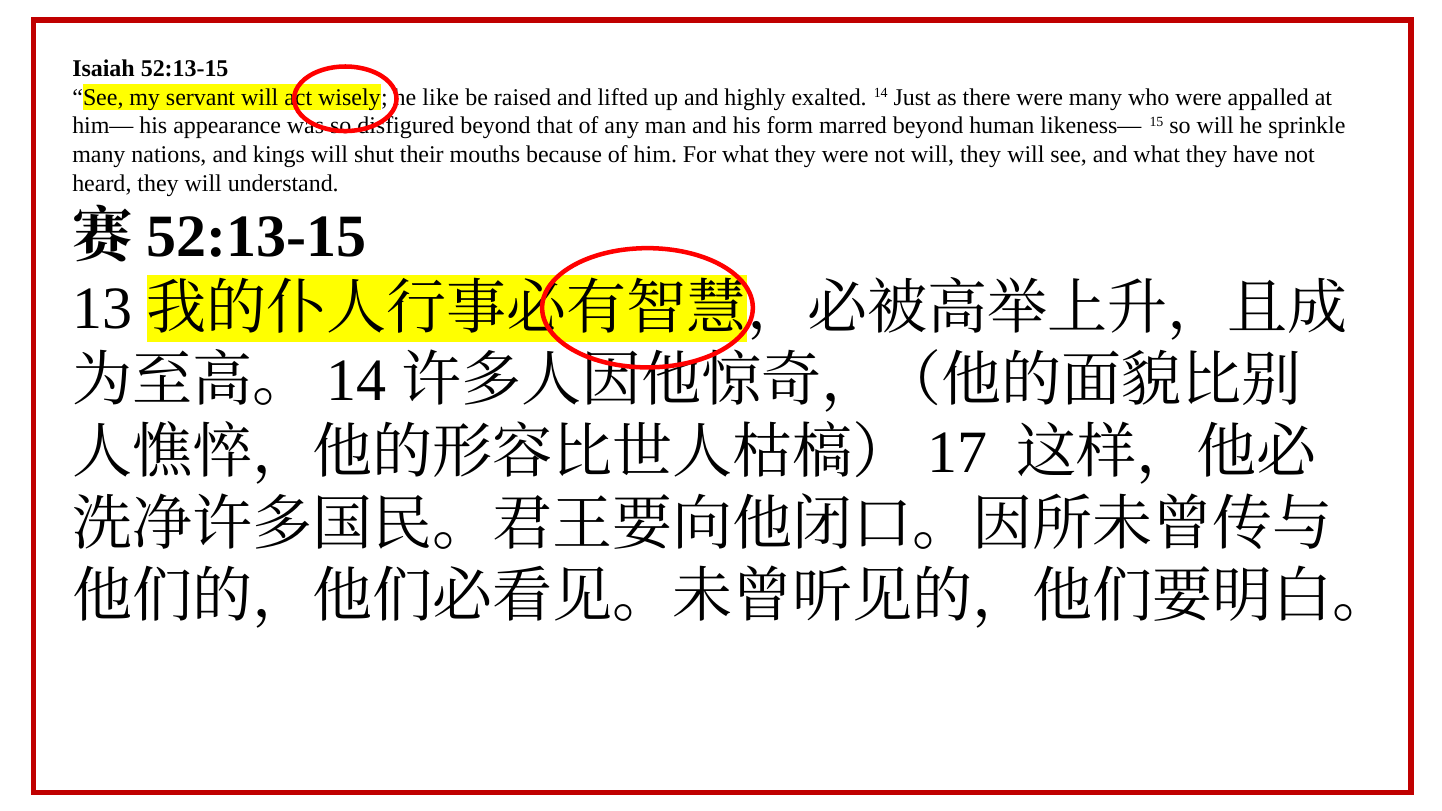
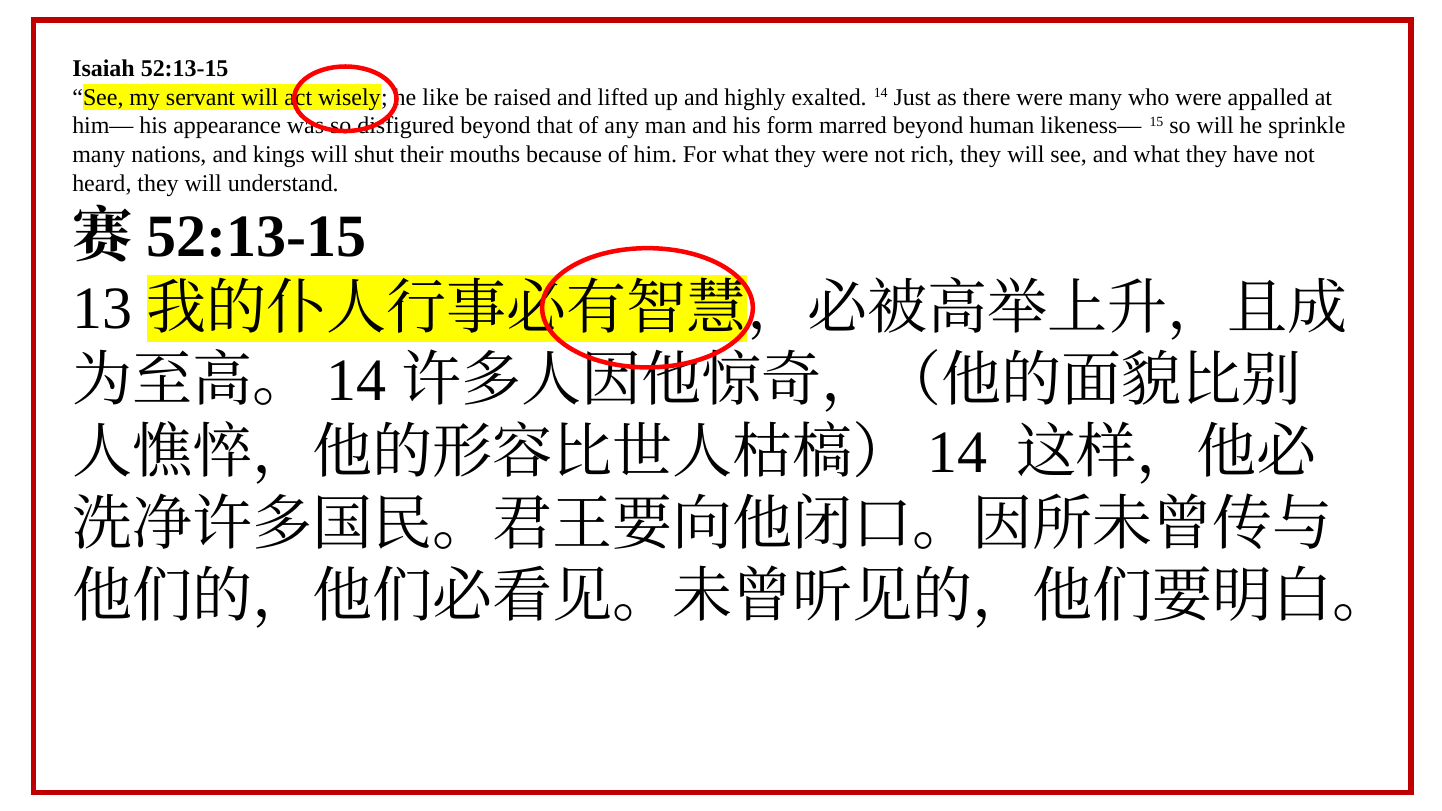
not will: will -> rich
17 at (957, 453): 17 -> 14
